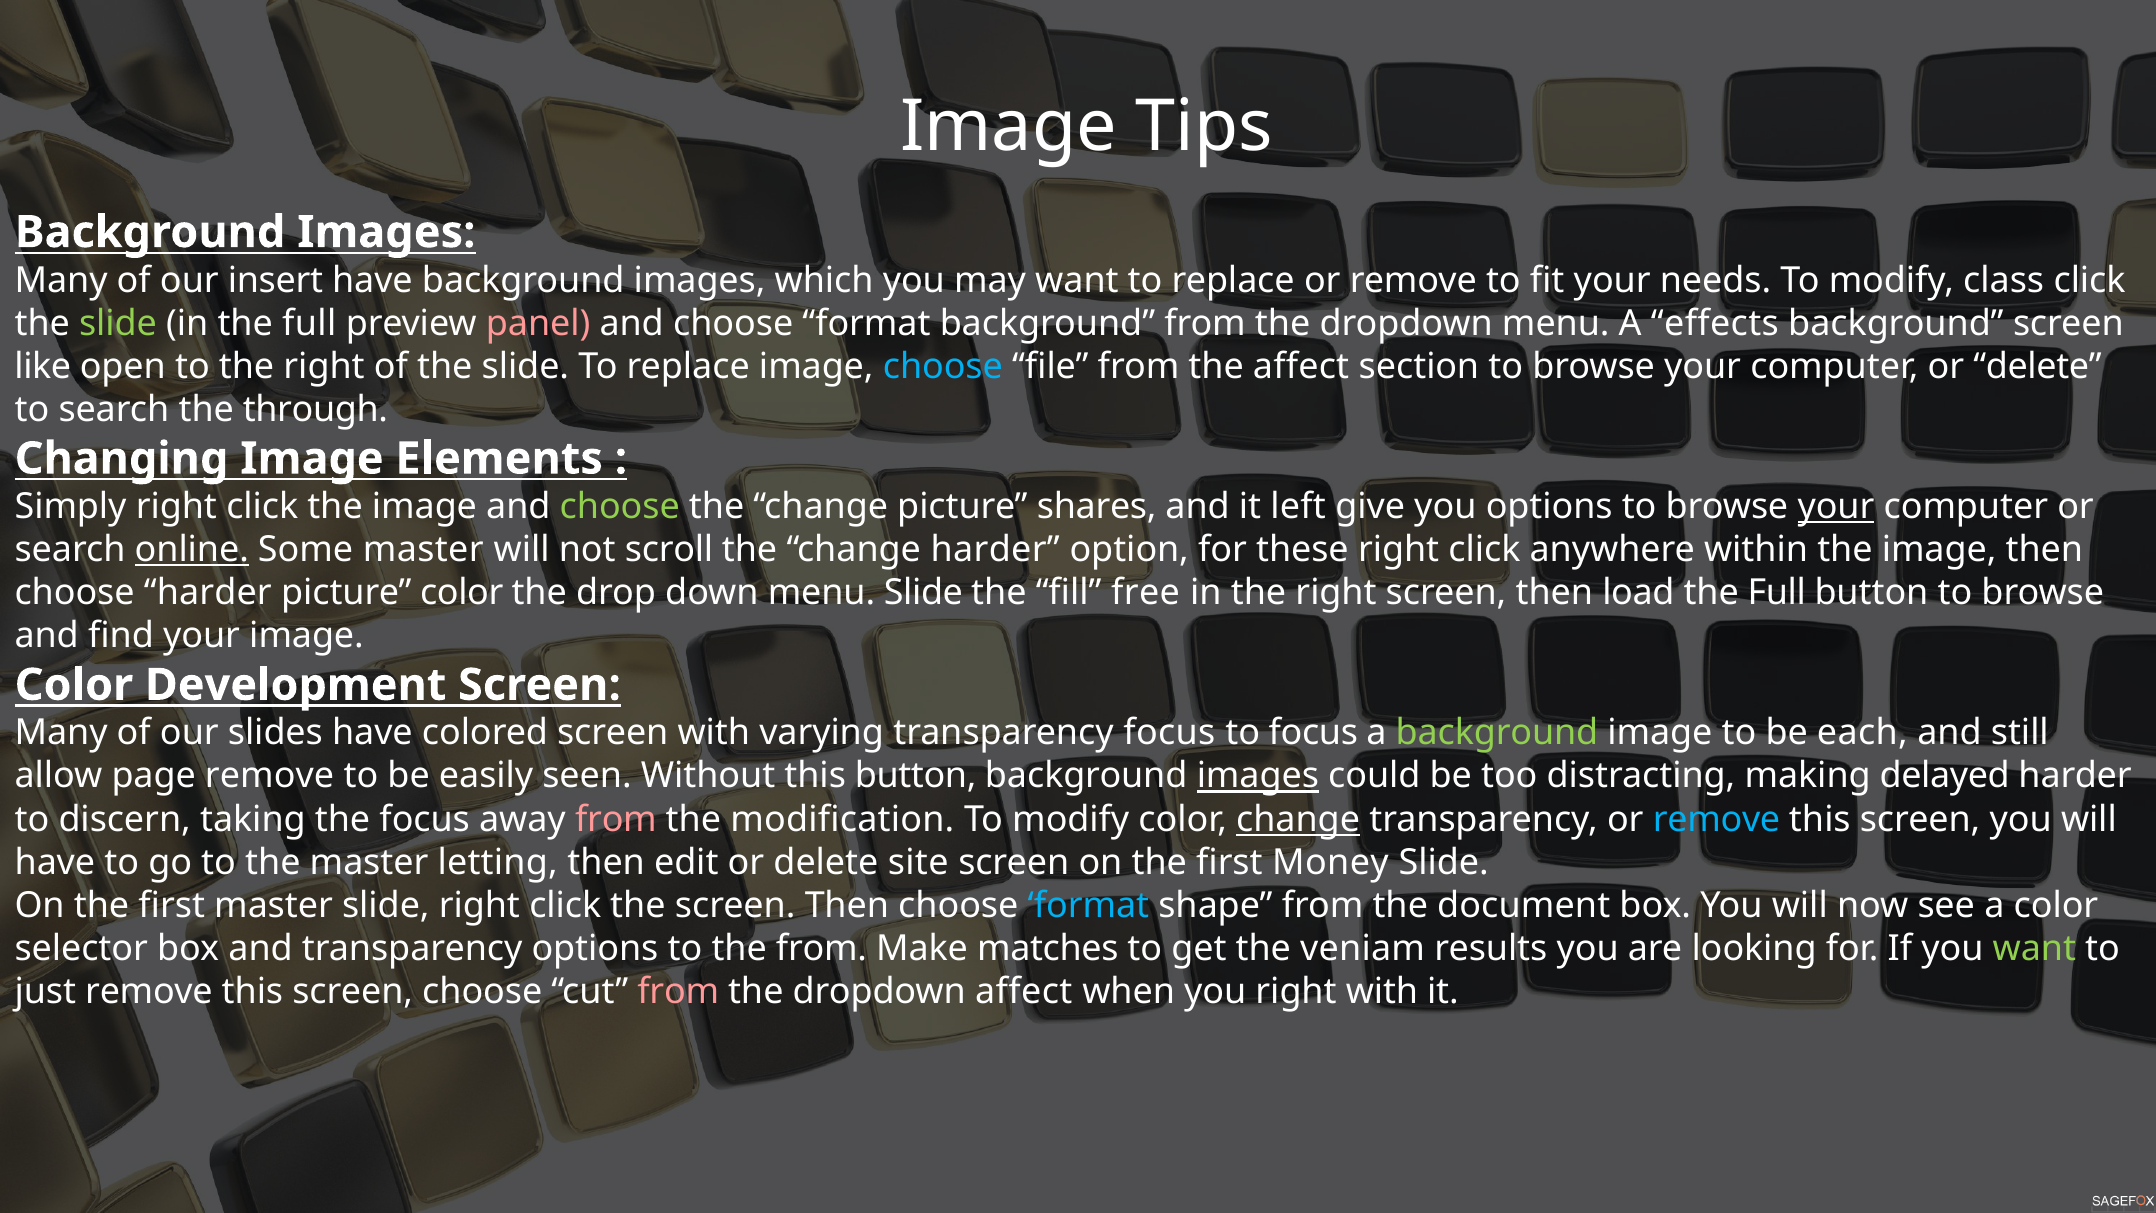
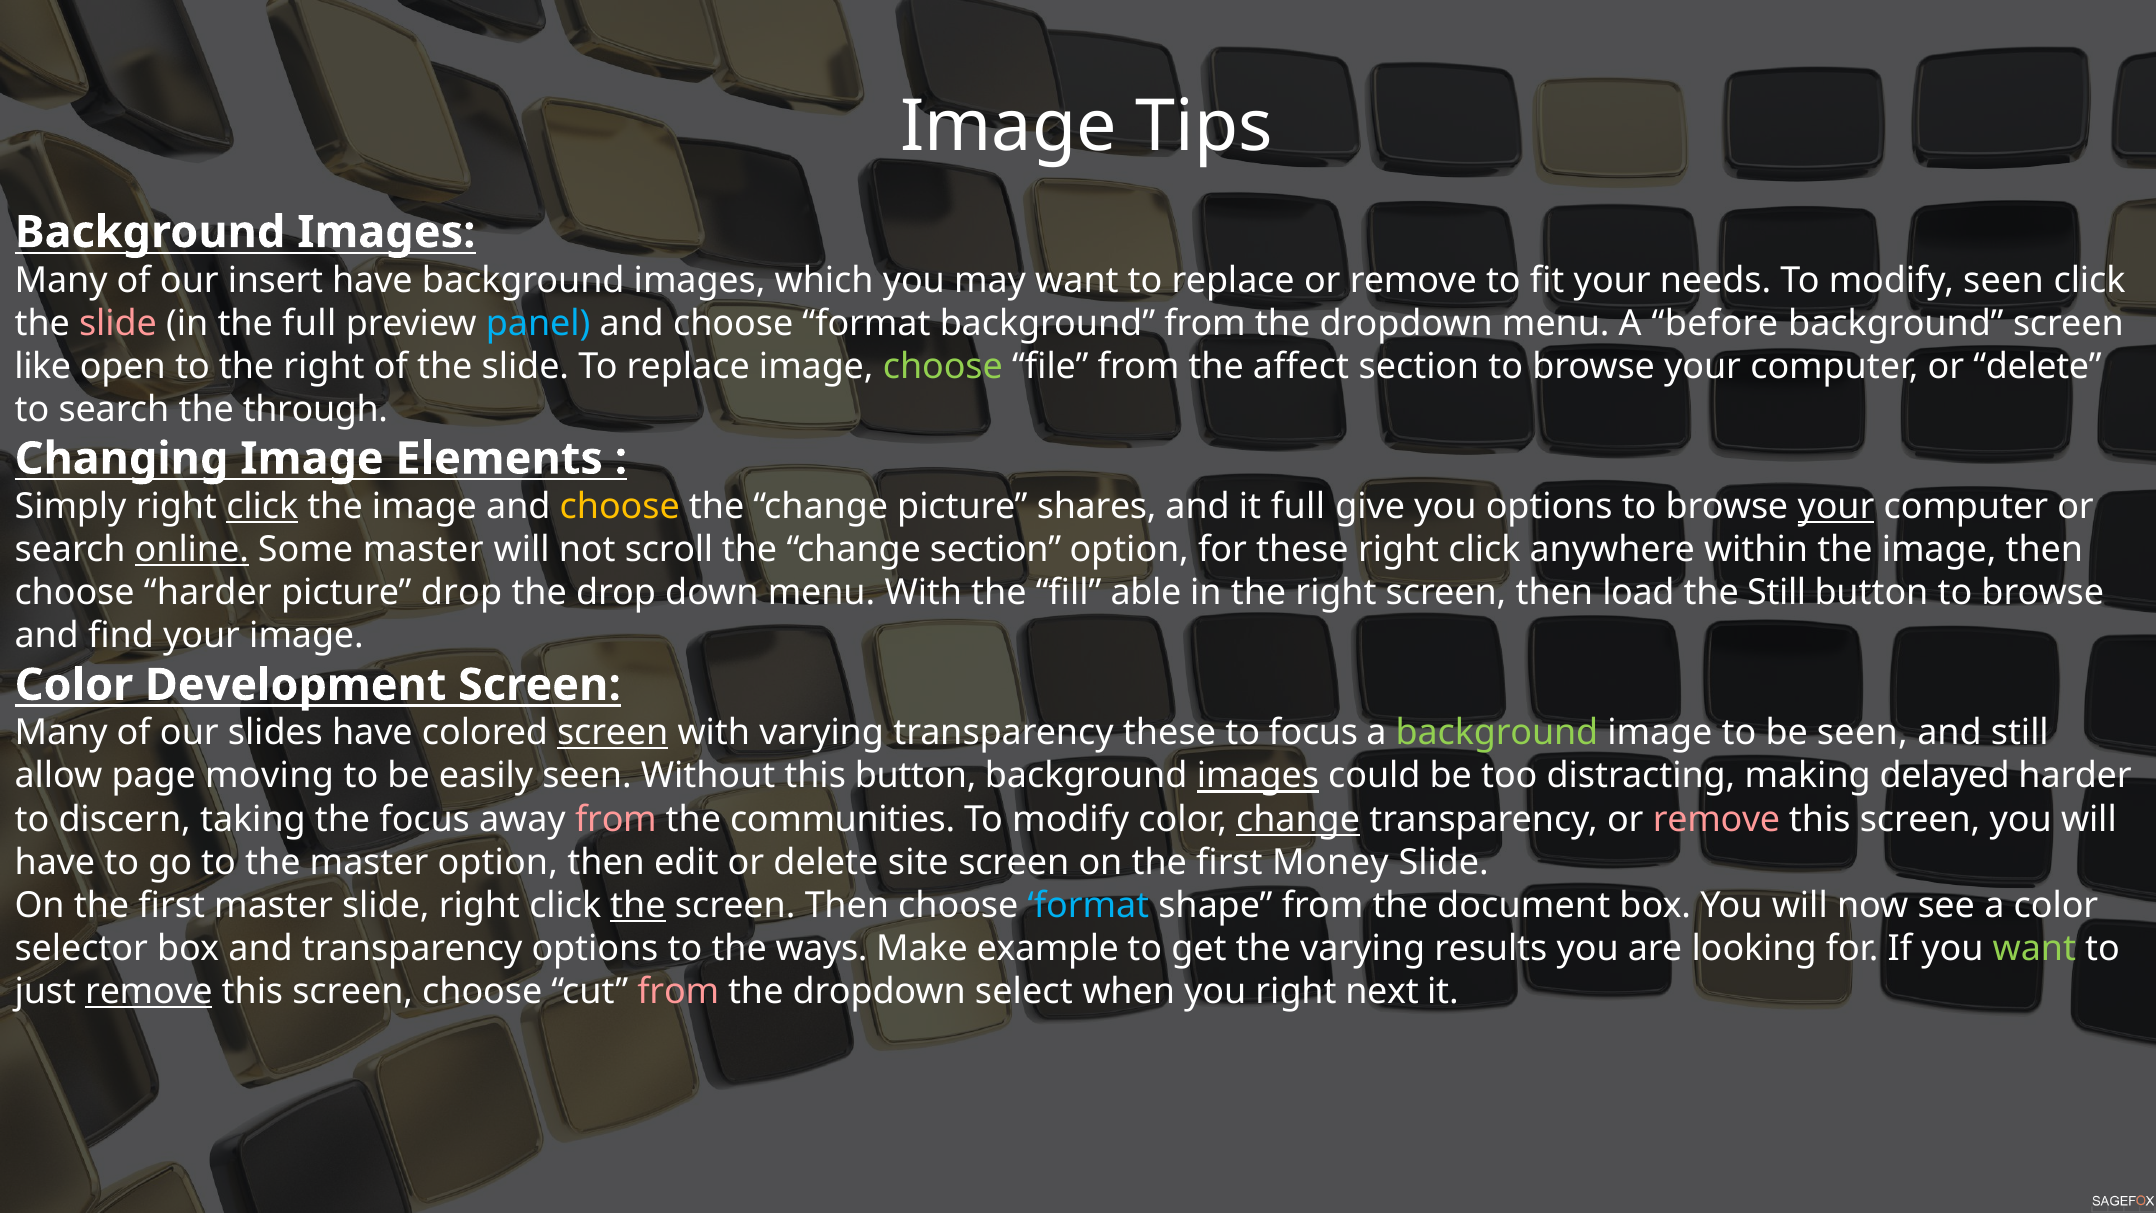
modify class: class -> seen
slide at (118, 323) colour: light green -> pink
panel colour: pink -> light blue
effects: effects -> before
choose at (943, 366) colour: light blue -> light green
click at (262, 506) underline: none -> present
choose at (620, 506) colour: light green -> yellow
it left: left -> full
change harder: harder -> section
picture color: color -> drop
menu Slide: Slide -> With
free: free -> able
Full at (1777, 593): Full -> Still
screen at (613, 733) underline: none -> present
transparency focus: focus -> these
be each: each -> seen
page remove: remove -> moving
modification: modification -> communities
remove at (1716, 819) colour: light blue -> pink
master letting: letting -> option
the at (638, 905) underline: none -> present
the from: from -> ways
matches: matches -> example
the veniam: veniam -> varying
remove at (149, 991) underline: none -> present
dropdown affect: affect -> select
right with: with -> next
